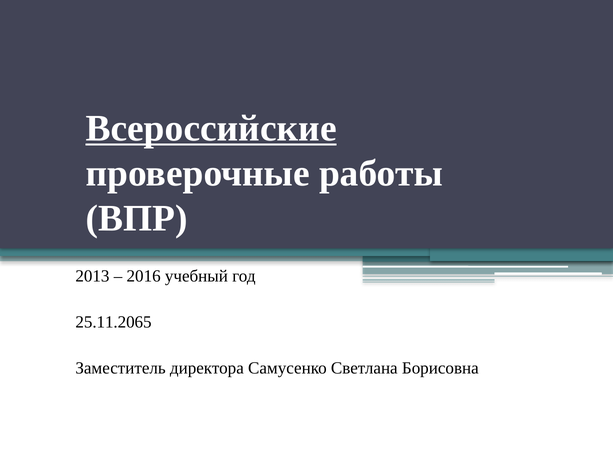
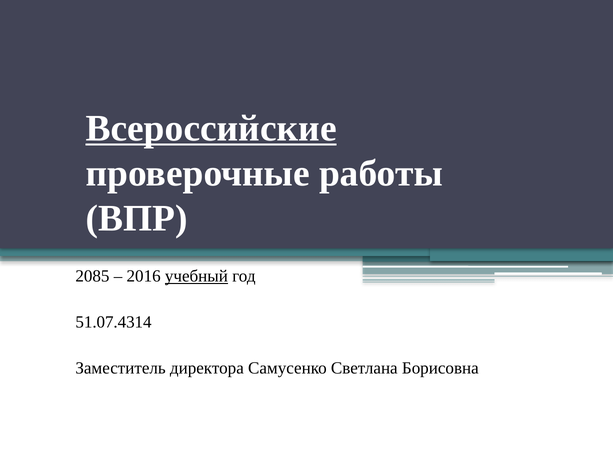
2013: 2013 -> 2085
учебный underline: none -> present
25.11.2065: 25.11.2065 -> 51.07.4314
